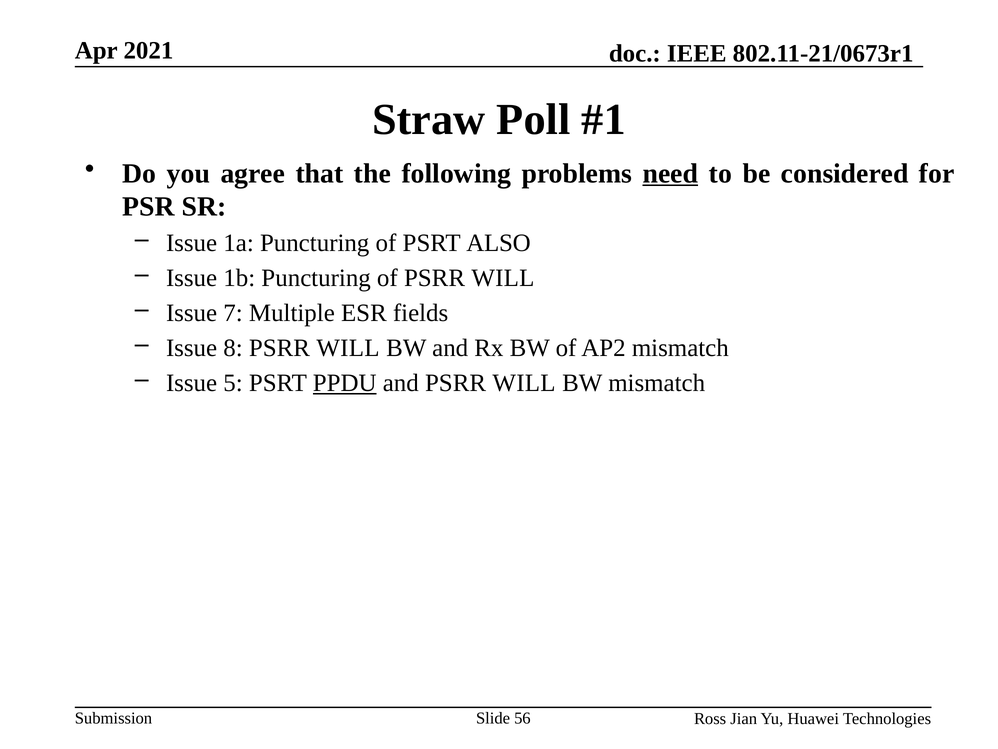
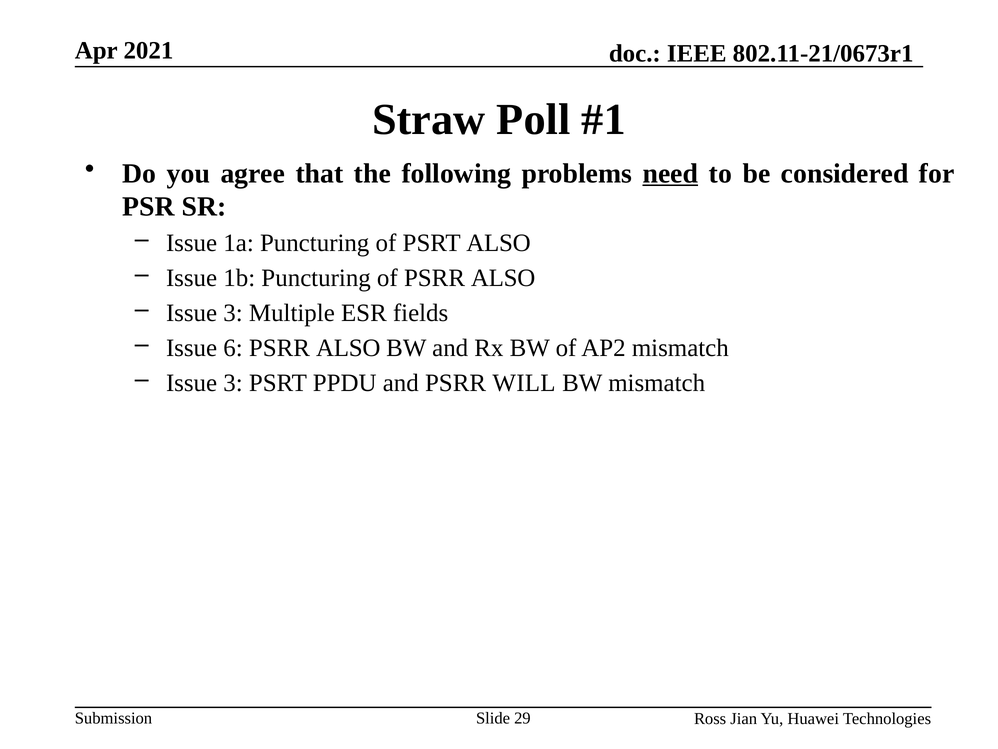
of PSRR WILL: WILL -> ALSO
7 at (233, 313): 7 -> 3
8: 8 -> 6
WILL at (348, 348): WILL -> ALSO
5 at (233, 383): 5 -> 3
PPDU underline: present -> none
56: 56 -> 29
